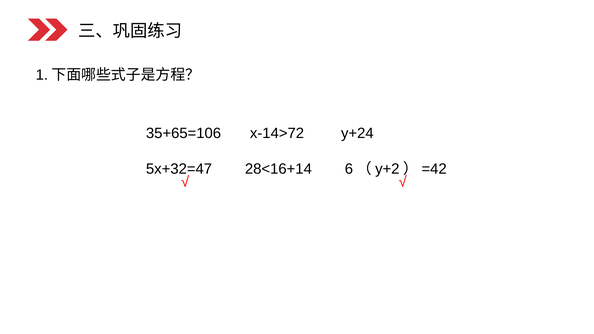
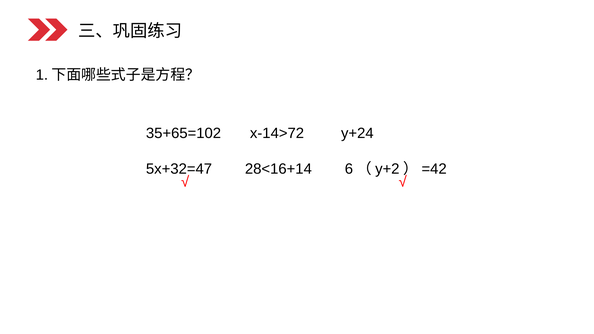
35+65=106: 35+65=106 -> 35+65=102
